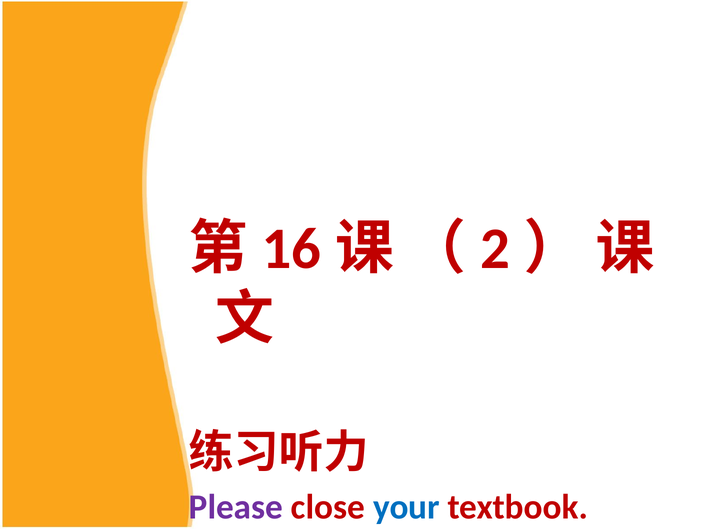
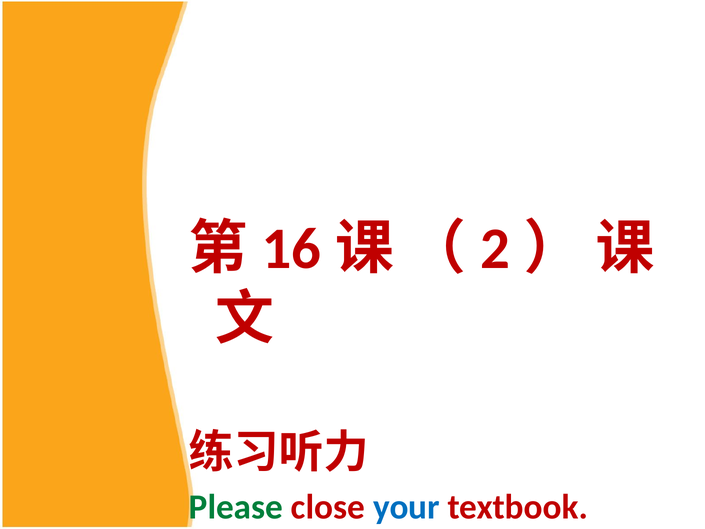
Please colour: purple -> green
